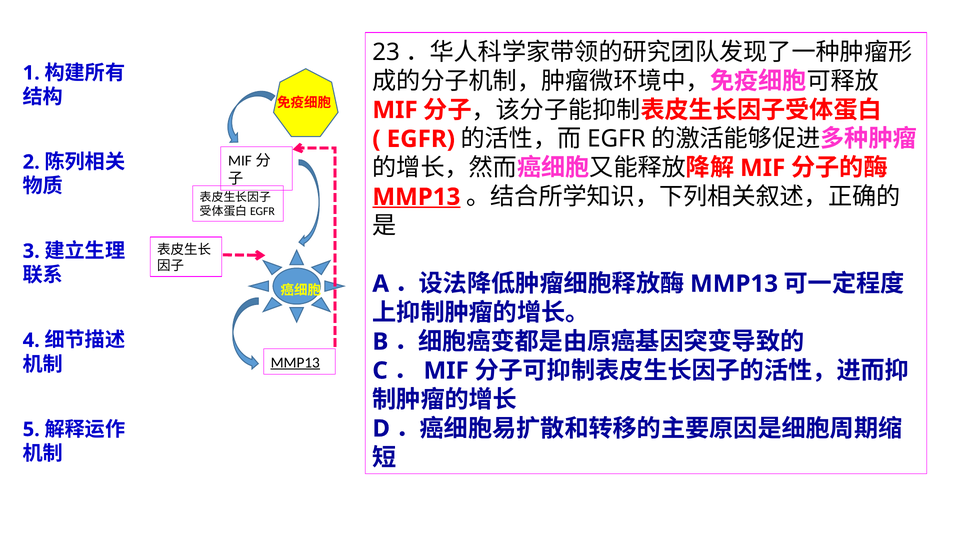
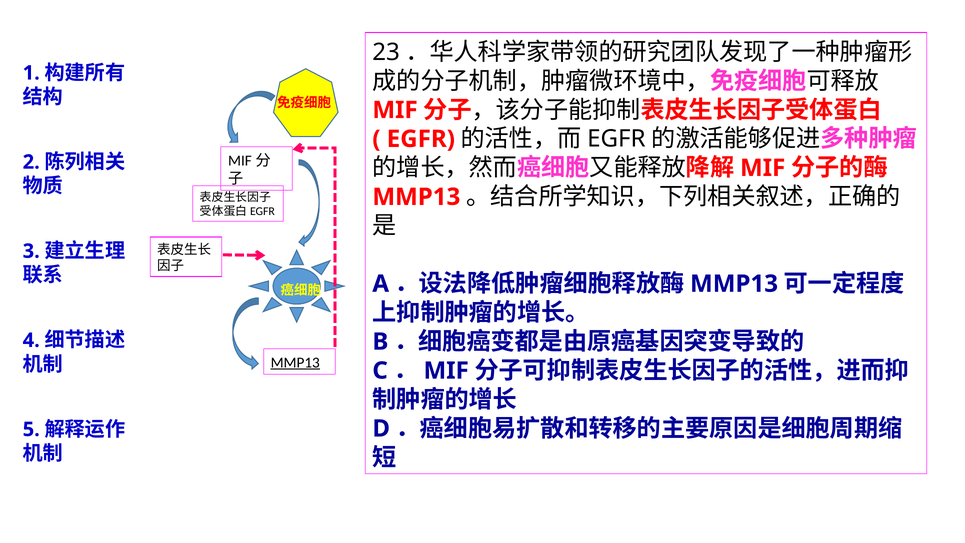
MMP13 at (416, 197) underline: present -> none
